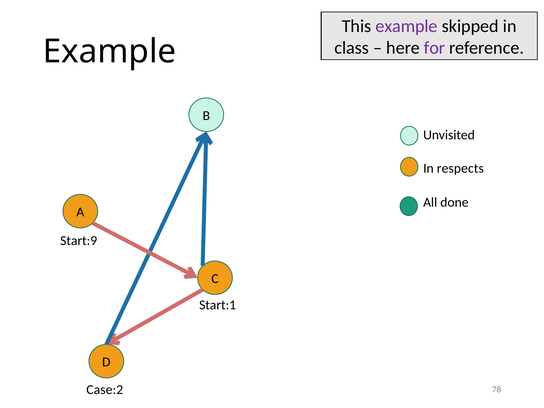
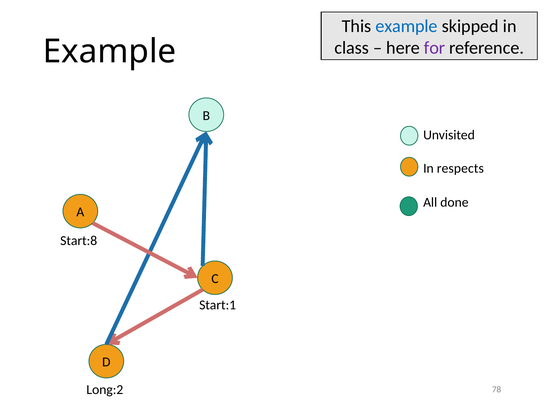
example at (407, 26) colour: purple -> blue
Start:9: Start:9 -> Start:8
Case:2: Case:2 -> Long:2
